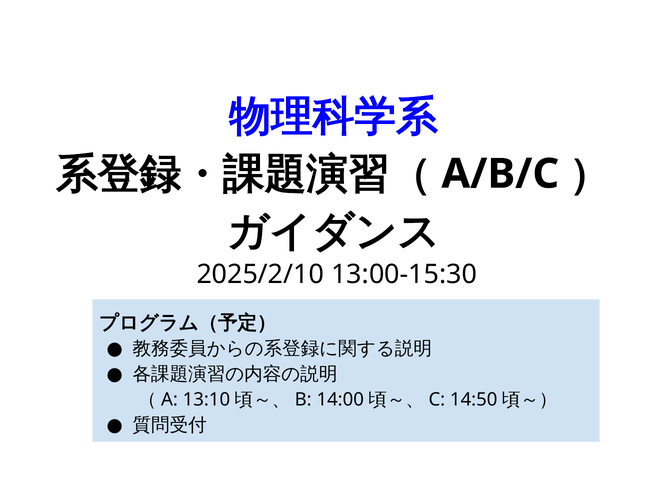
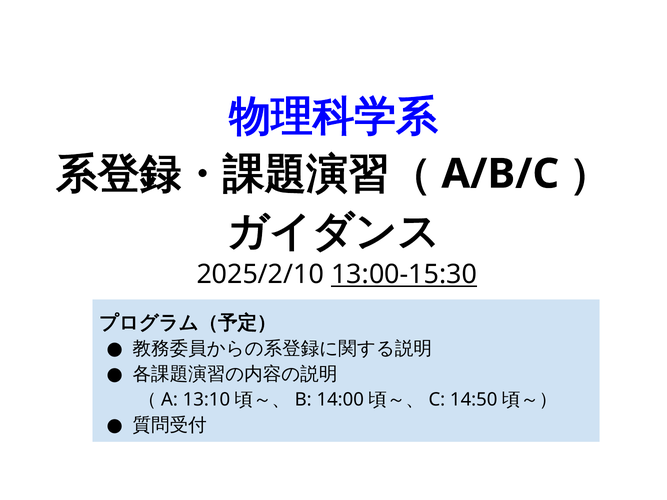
13:00-15:30 underline: none -> present
